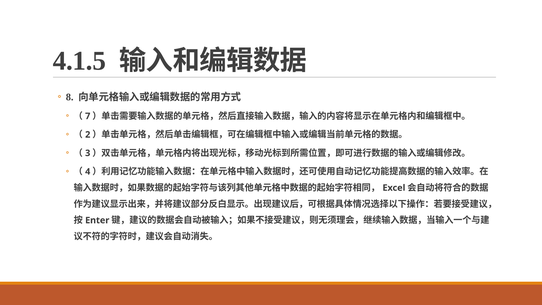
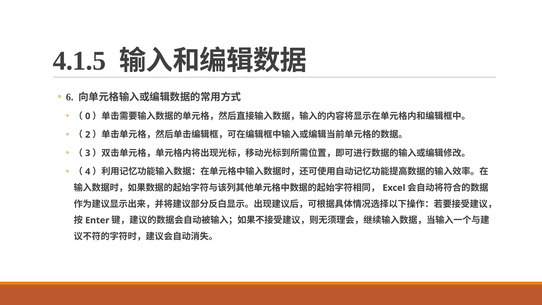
8: 8 -> 6
7: 7 -> 0
